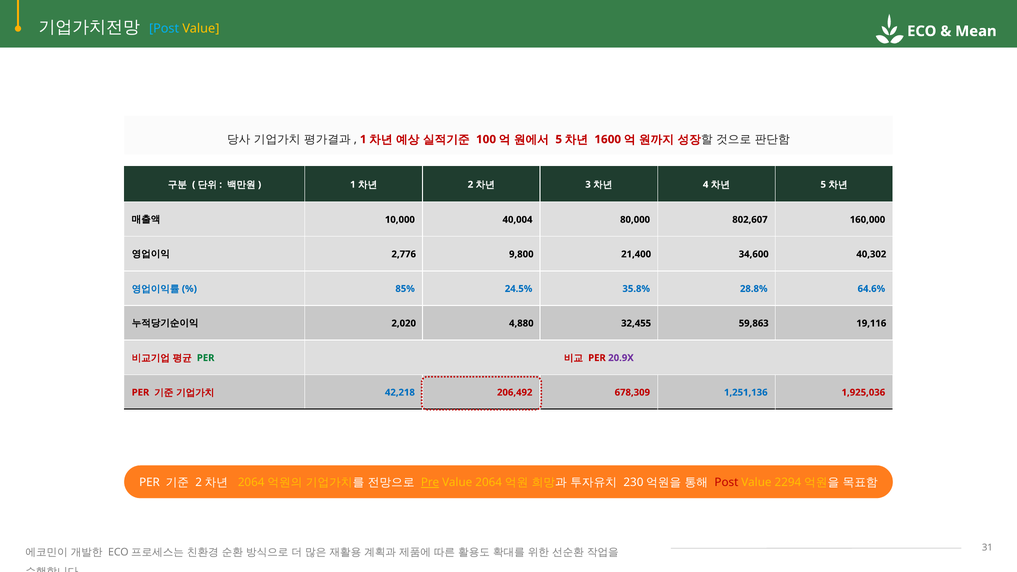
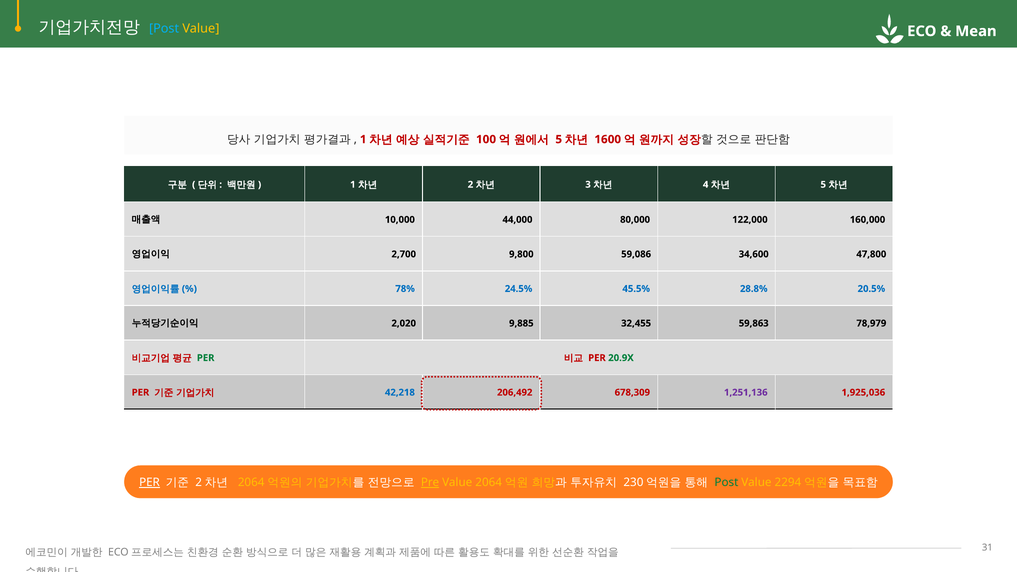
40,004: 40,004 -> 44,000
802,607: 802,607 -> 122,000
2,776: 2,776 -> 2,700
21,400: 21,400 -> 59,086
40,302: 40,302 -> 47,800
85%: 85% -> 78%
35.8%: 35.8% -> 45.5%
64.6%: 64.6% -> 20.5%
4,880: 4,880 -> 9,885
19,116: 19,116 -> 78,979
20.9X colour: purple -> green
1,251,136 colour: blue -> purple
PER at (149, 483) underline: none -> present
Post at (726, 483) colour: red -> green
